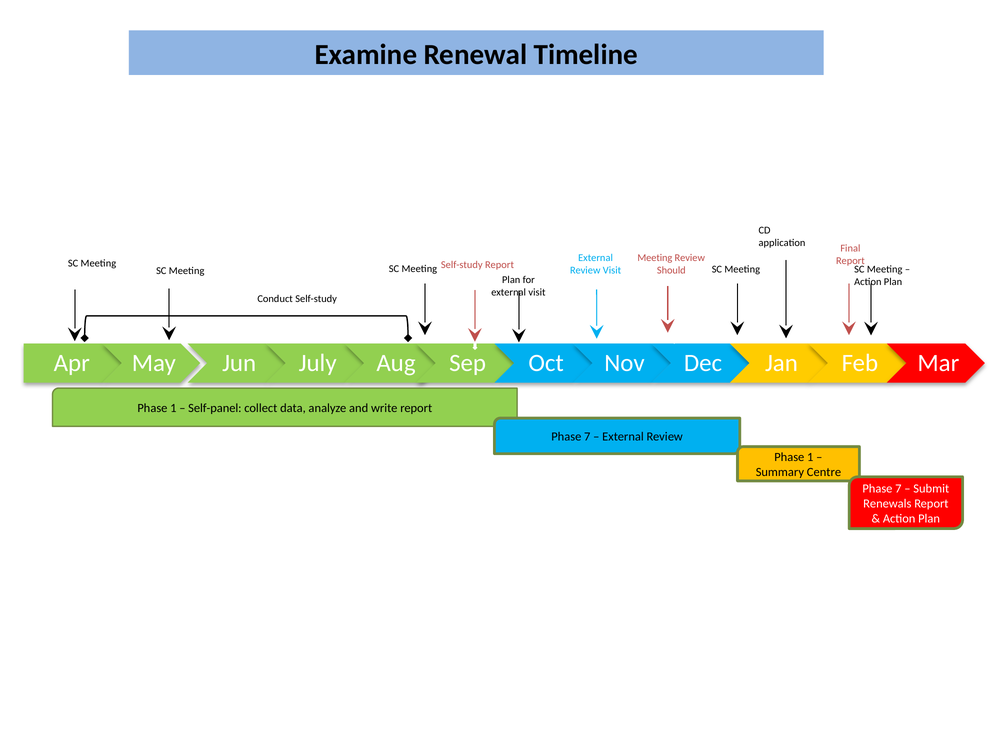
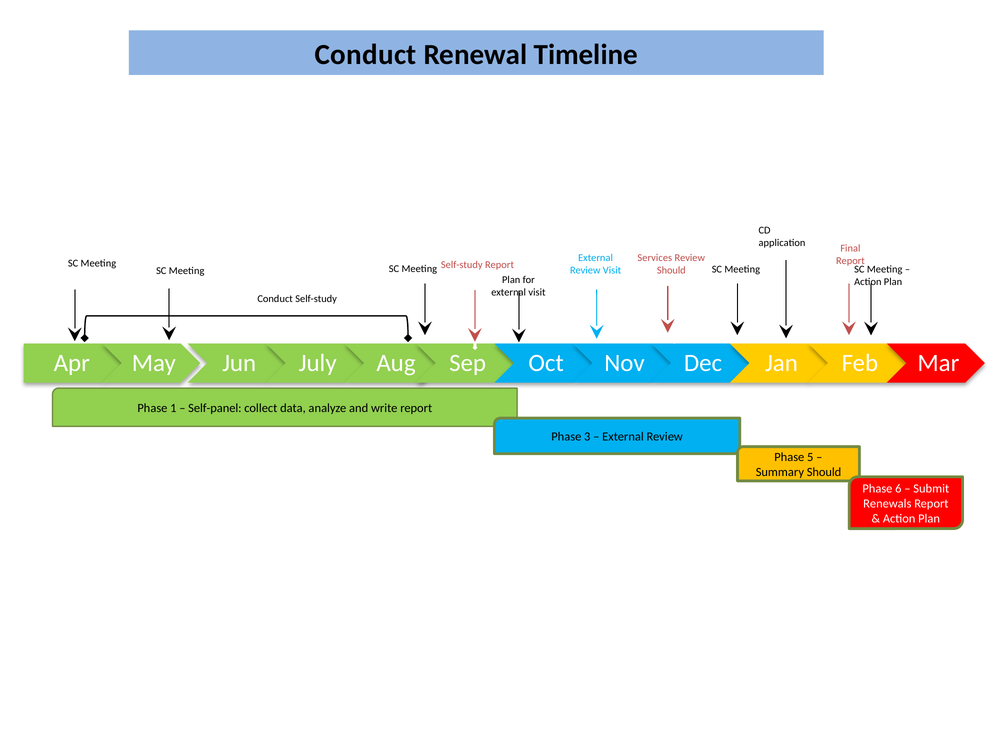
Examine at (366, 55): Examine -> Conduct
Meeting at (655, 258): Meeting -> Services
7 at (587, 437): 7 -> 3
1 at (810, 458): 1 -> 5
Summary Centre: Centre -> Should
7 at (898, 489): 7 -> 6
